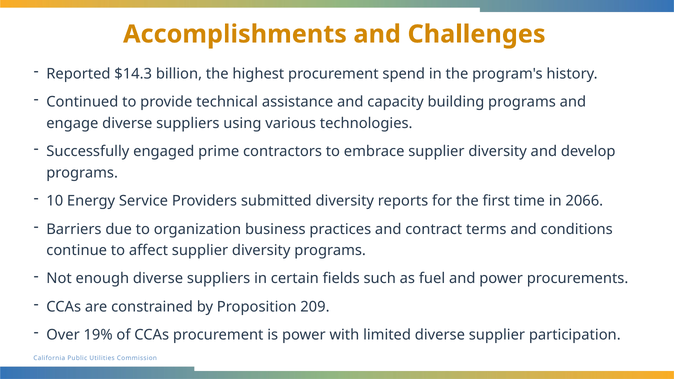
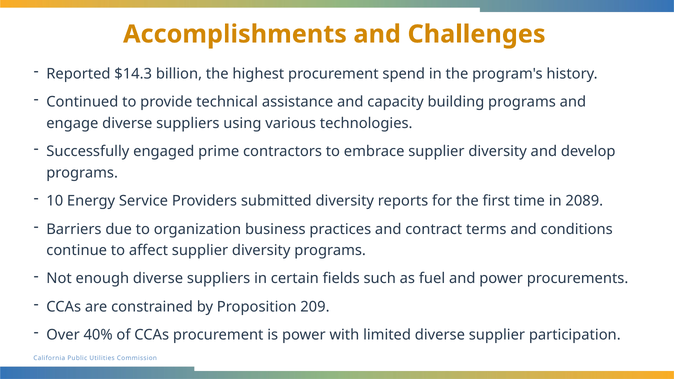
2066: 2066 -> 2089
19%: 19% -> 40%
